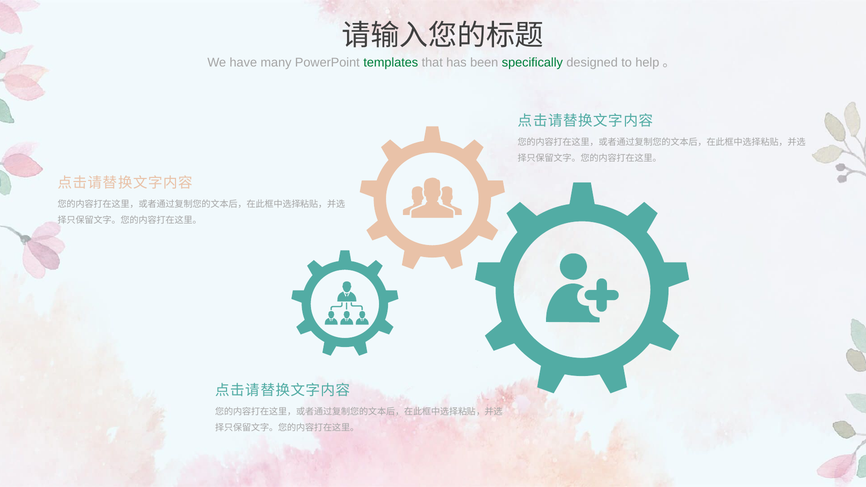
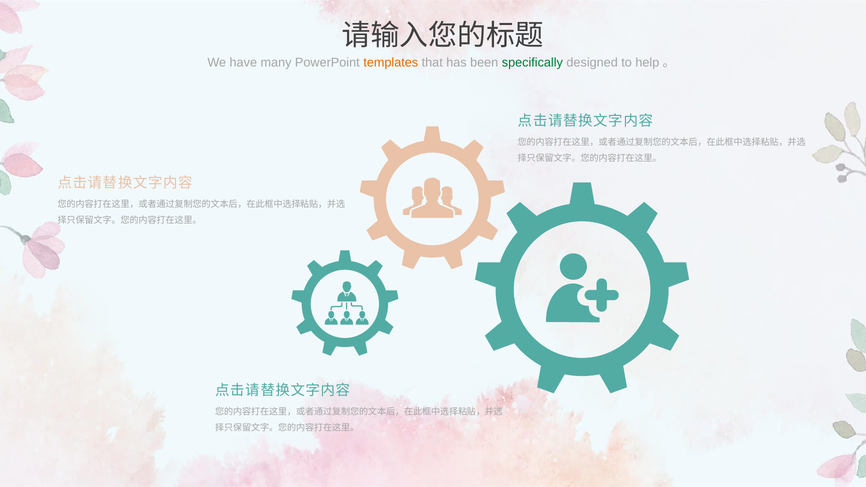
templates colour: green -> orange
